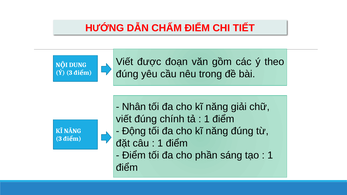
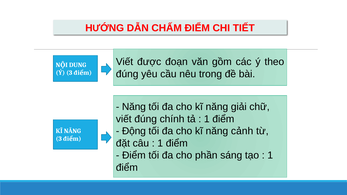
Nhân at (134, 107): Nhân -> Năng
năng đúng: đúng -> cảnh
